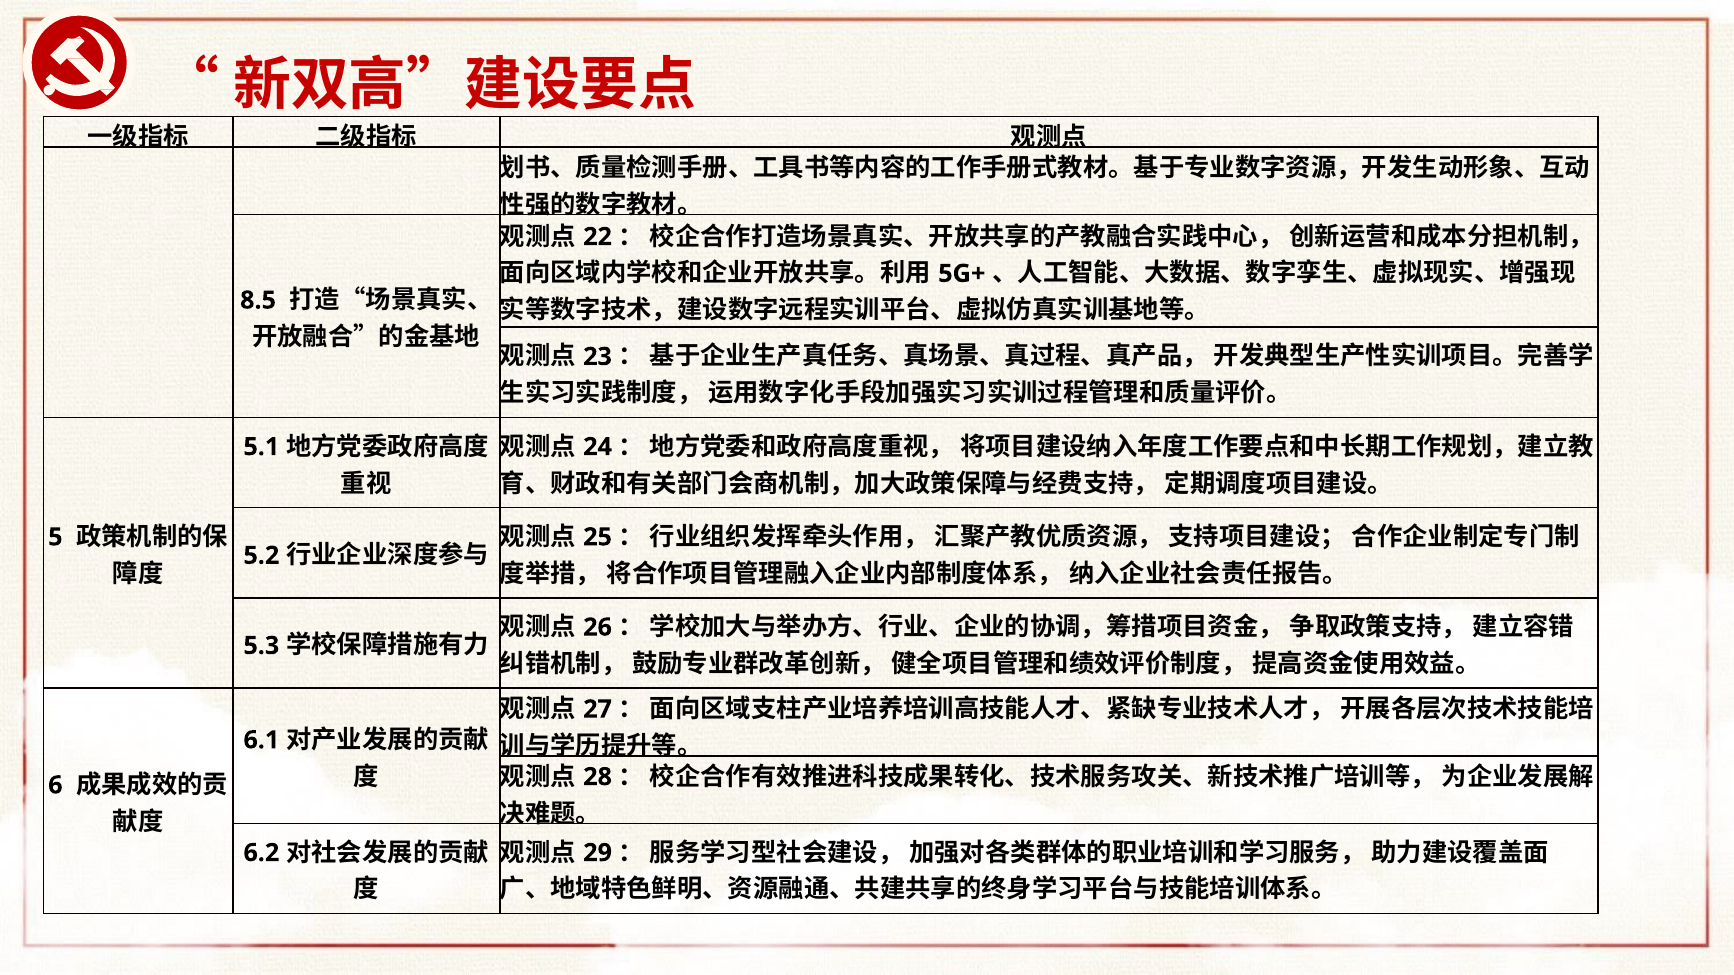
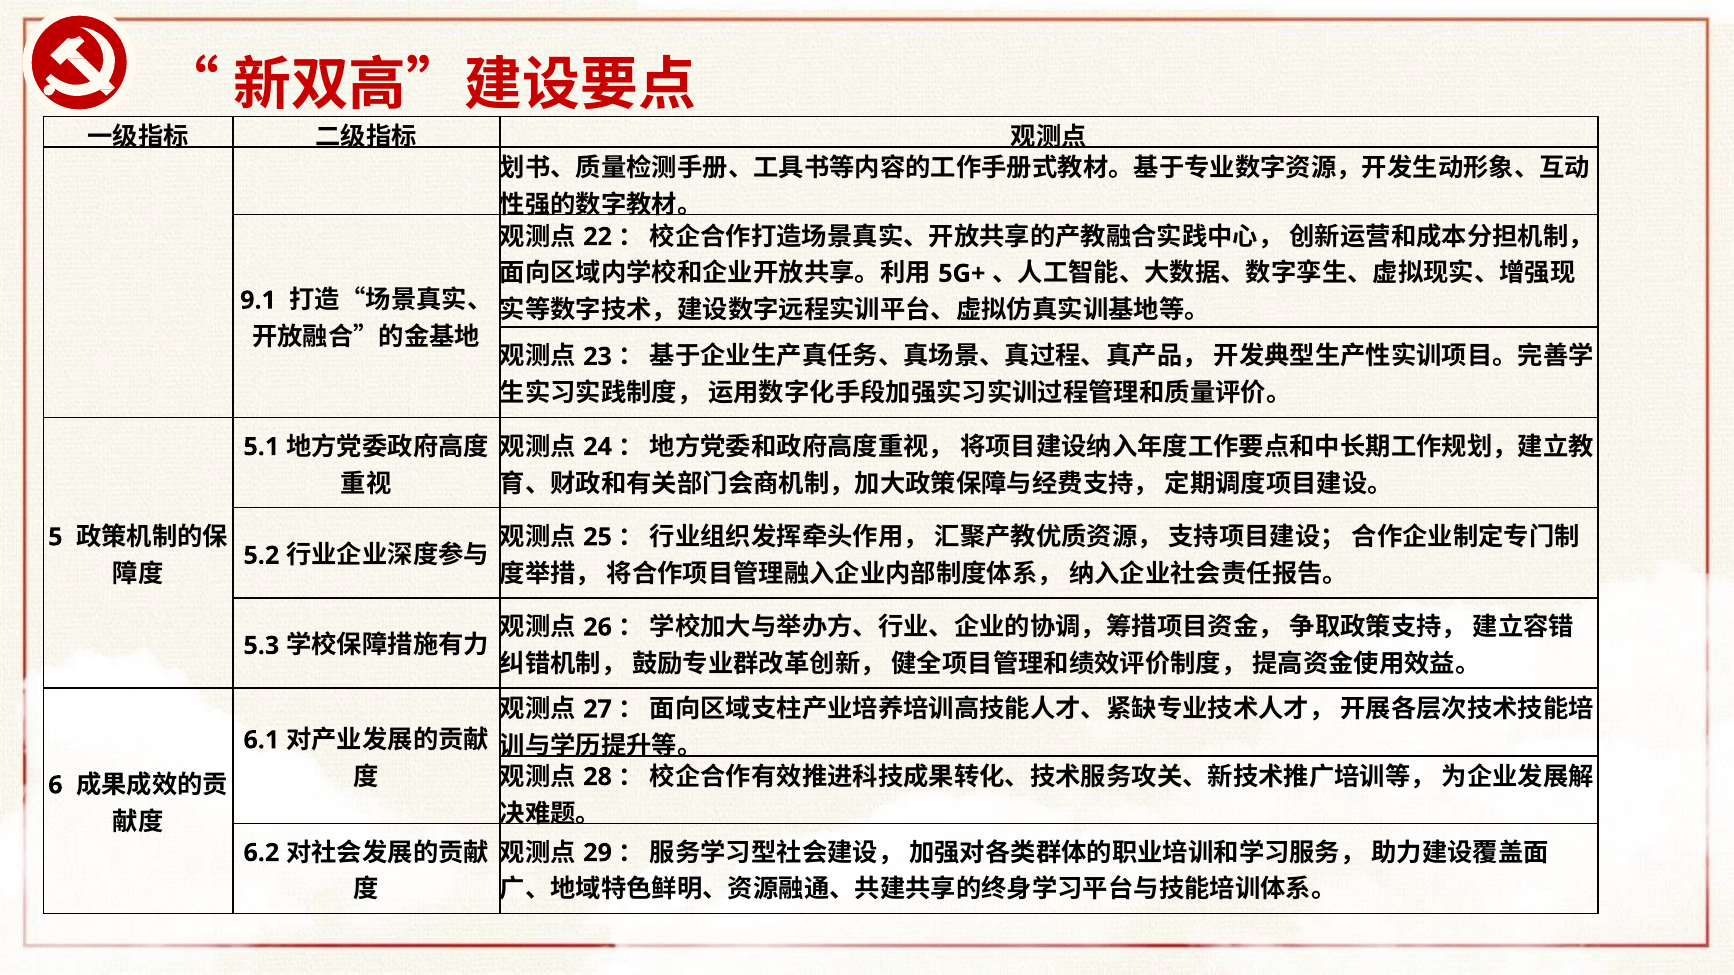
8.5: 8.5 -> 9.1
